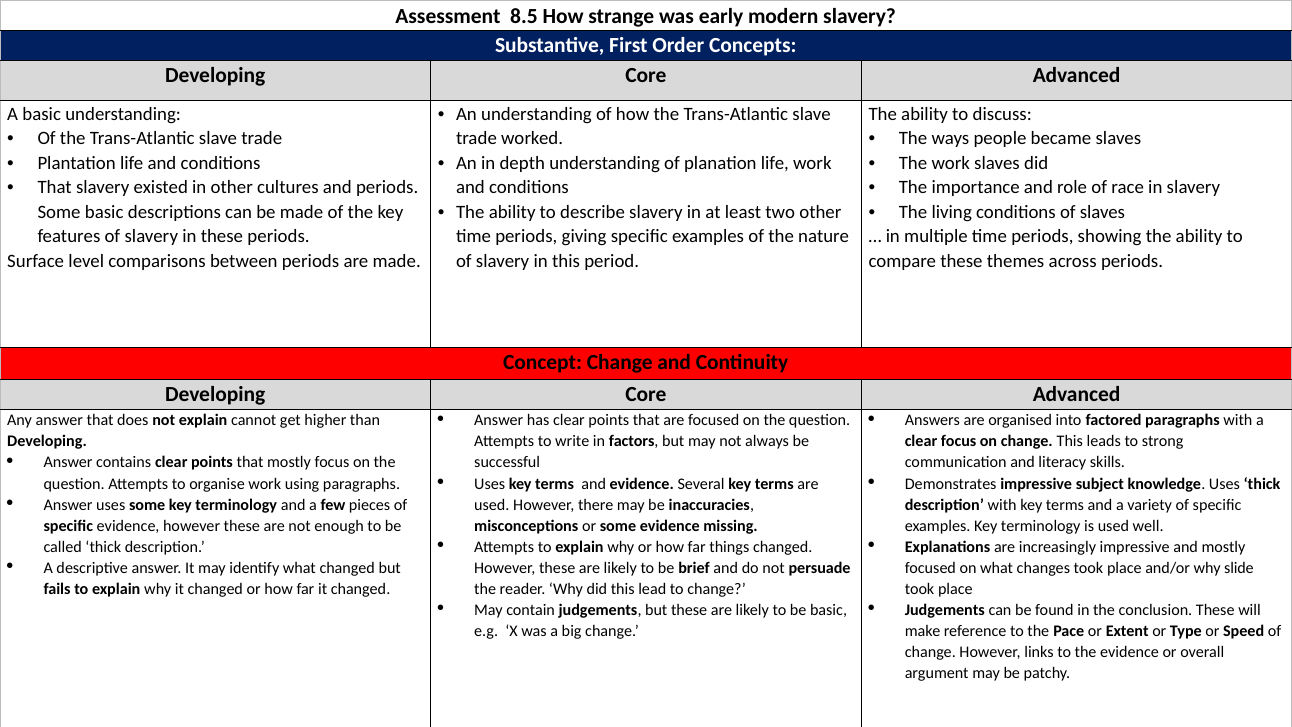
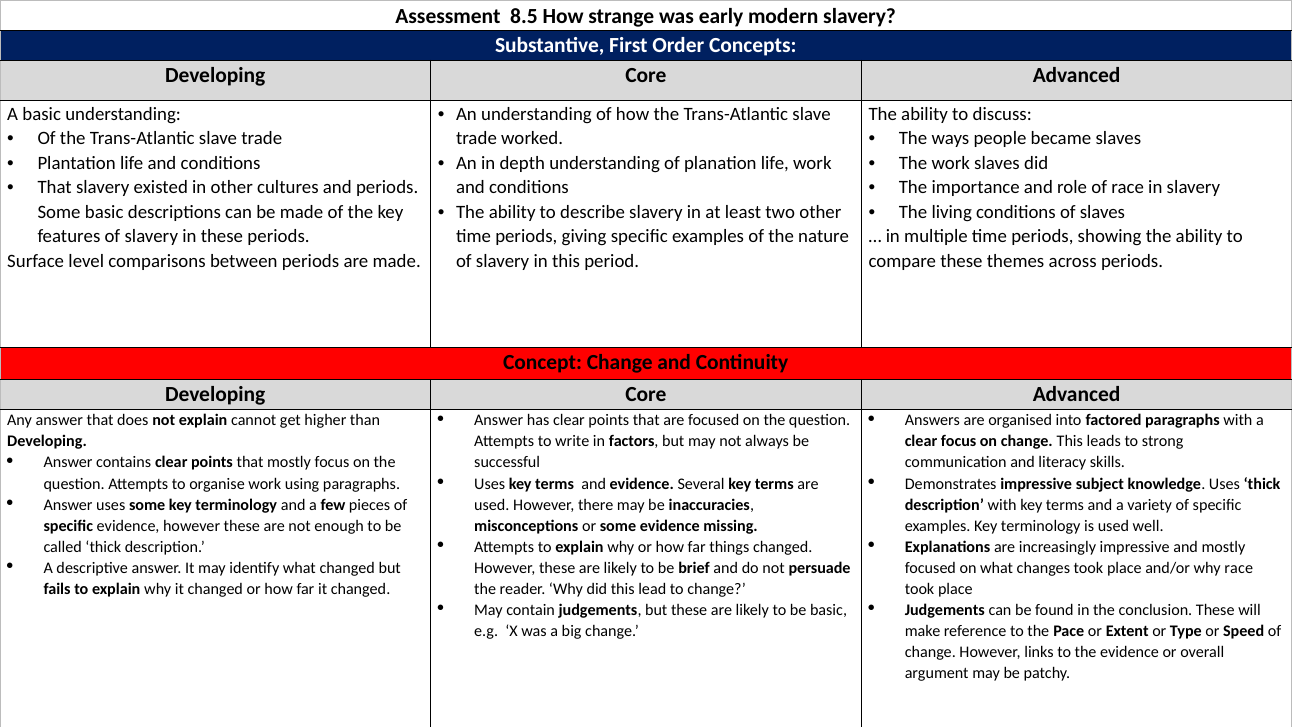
why slide: slide -> race
